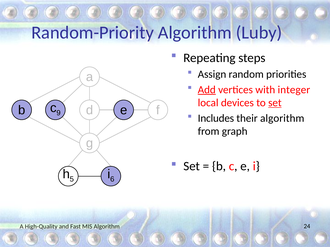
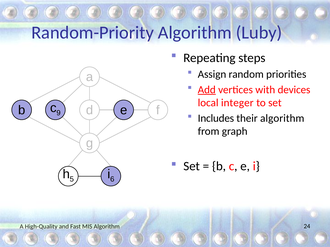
integer: integer -> devices
devices: devices -> integer
set at (275, 103) underline: present -> none
